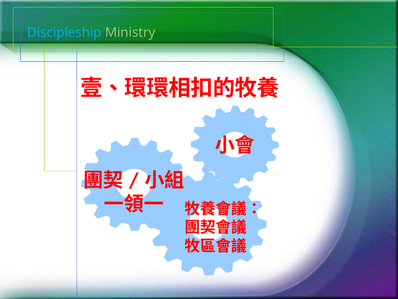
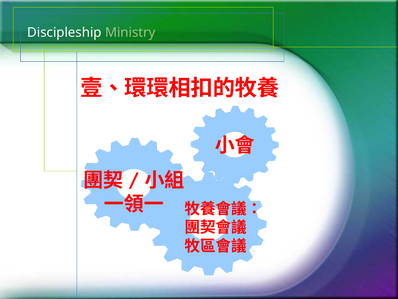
Discipleship colour: light blue -> white
